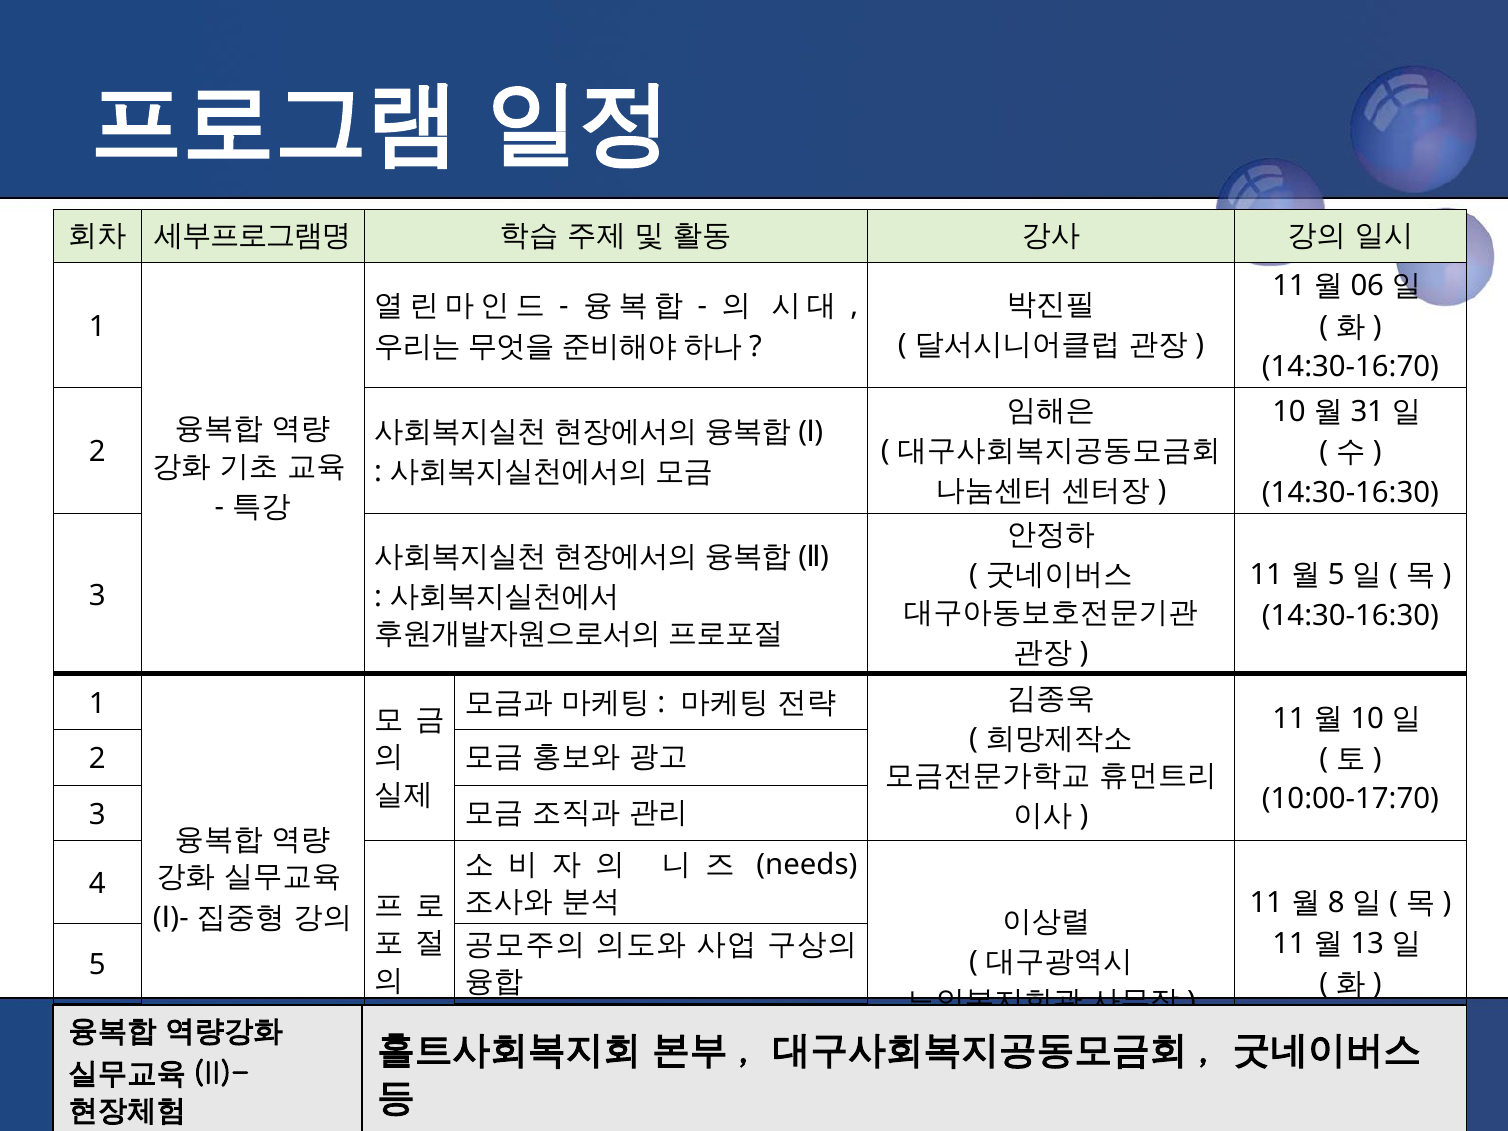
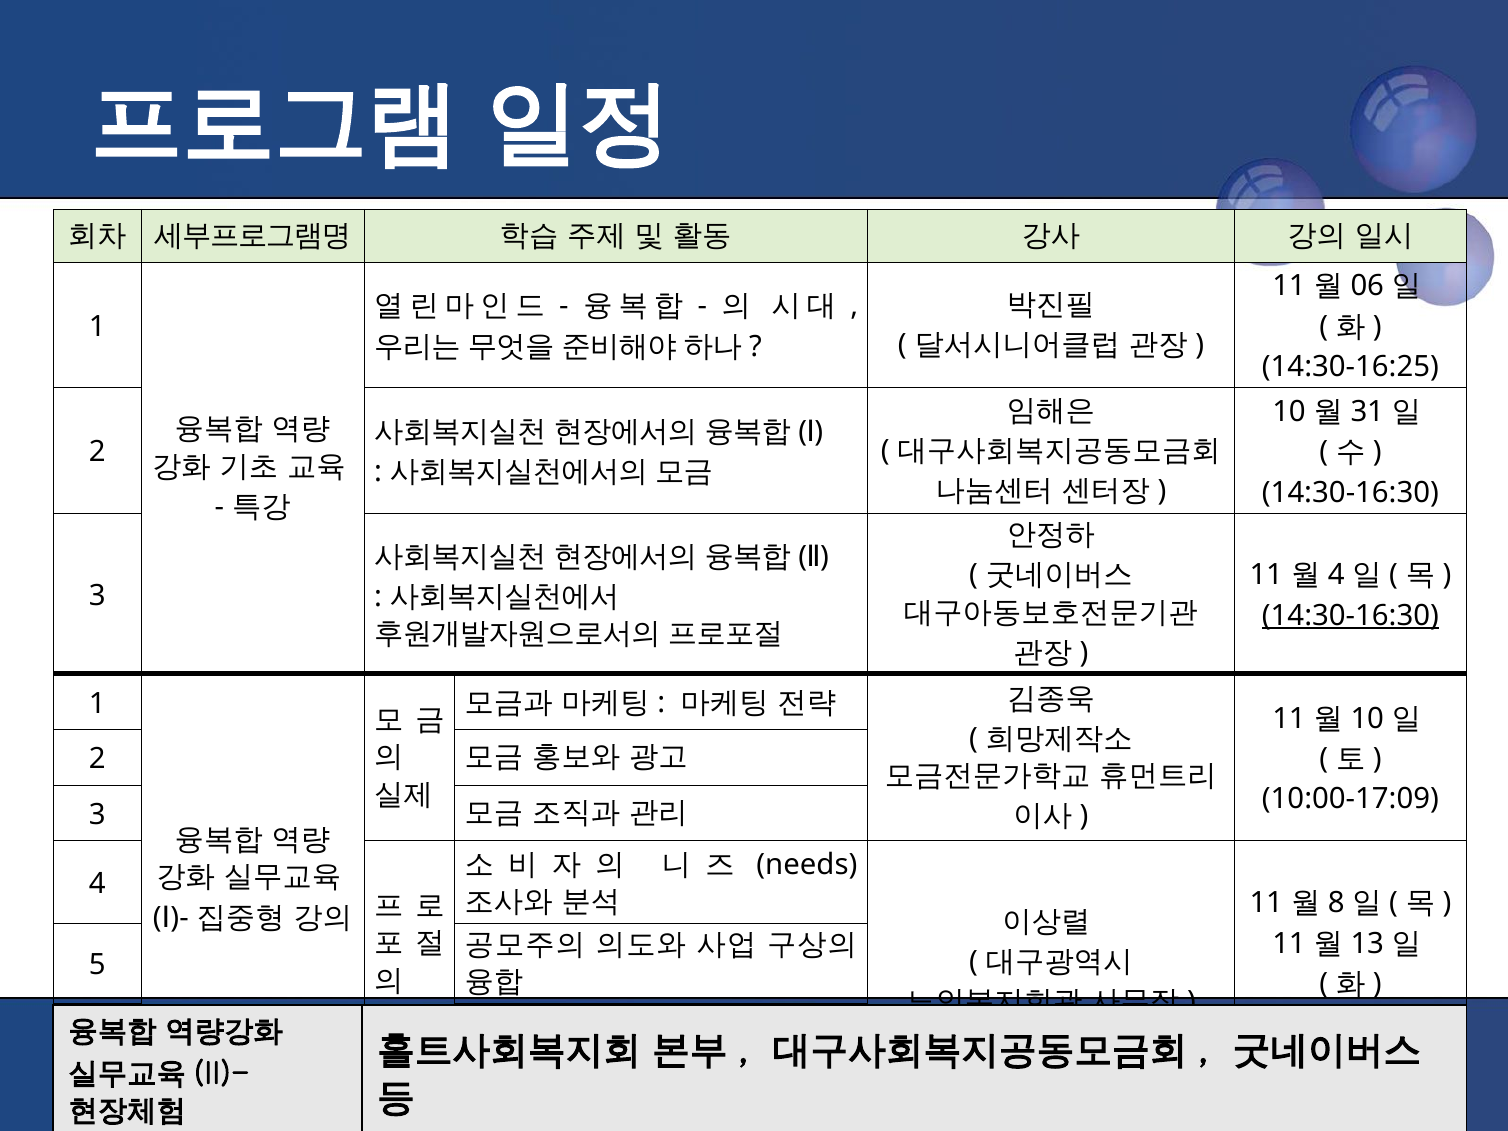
14:30-16:70: 14:30-16:70 -> 14:30-16:25
5 at (1336, 575): 5 -> 4
14:30-16:30 at (1350, 615) underline: none -> present
10:00-17:70: 10:00-17:70 -> 10:00-17:09
